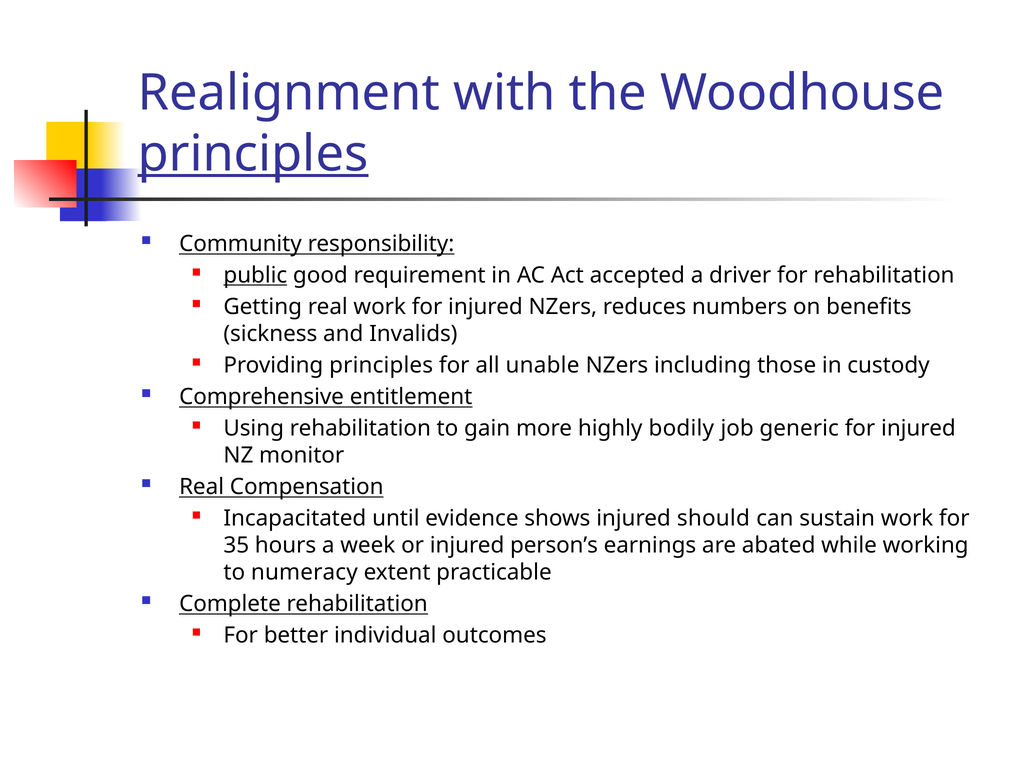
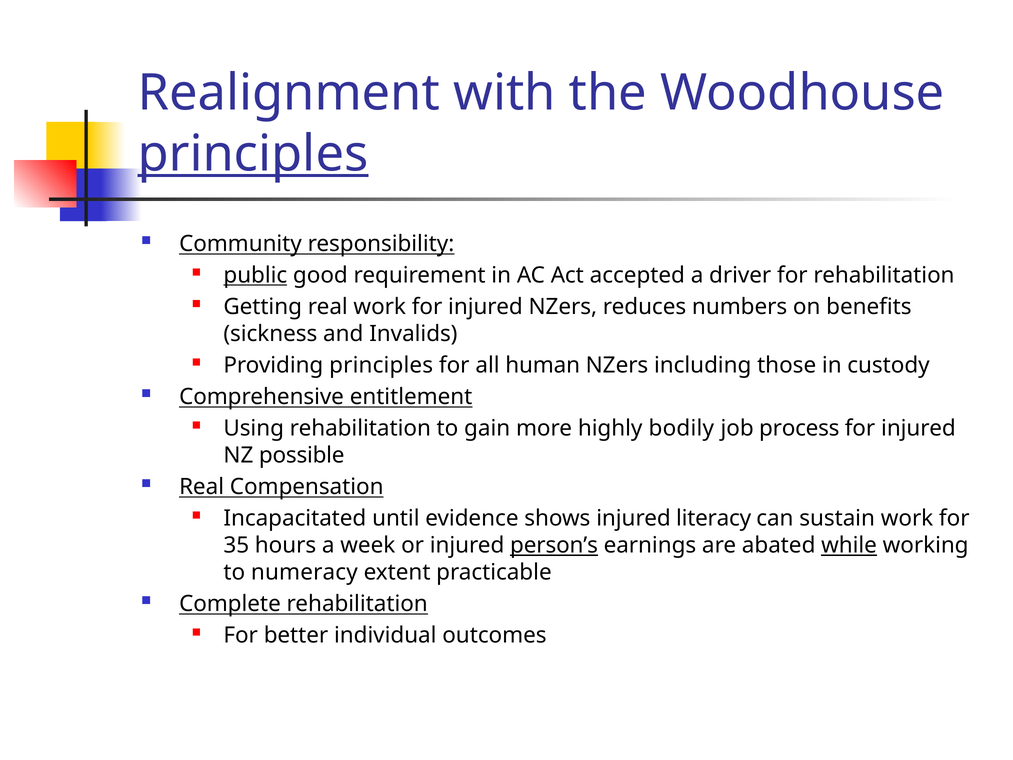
unable: unable -> human
generic: generic -> process
monitor: monitor -> possible
should: should -> literacy
person’s underline: none -> present
while underline: none -> present
